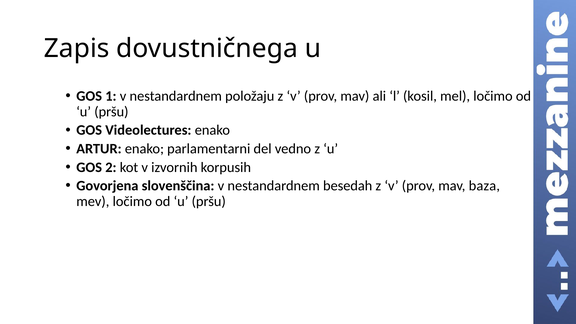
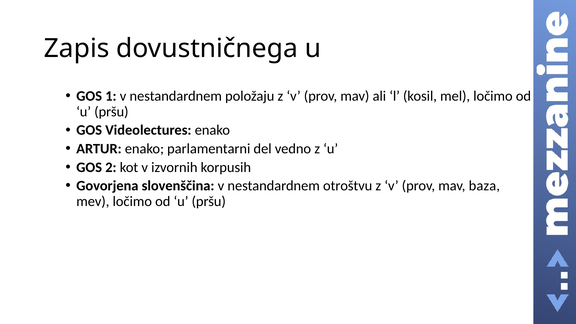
besedah: besedah -> otroštvu
